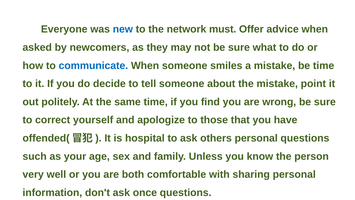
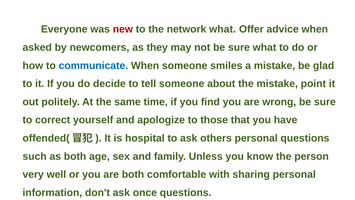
new colour: blue -> red
network must: must -> what
be time: time -> glad
as your: your -> both
